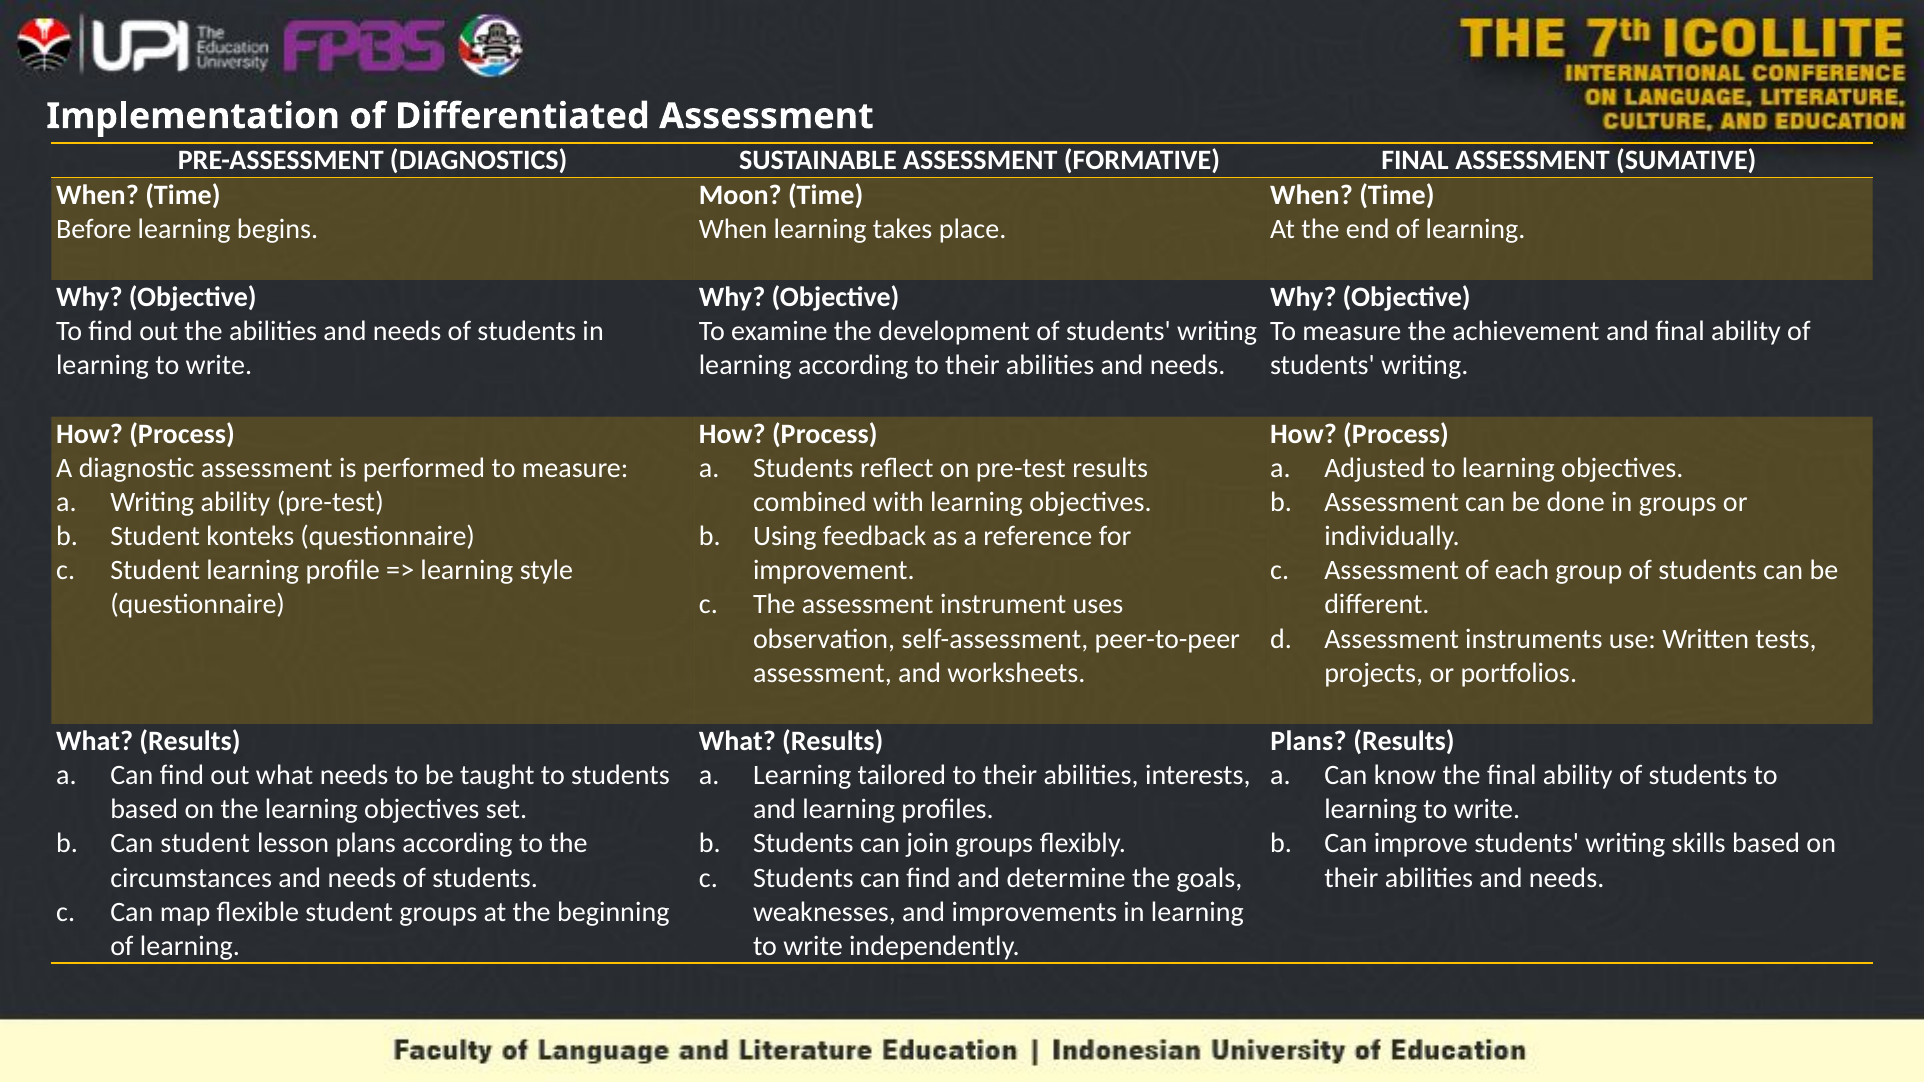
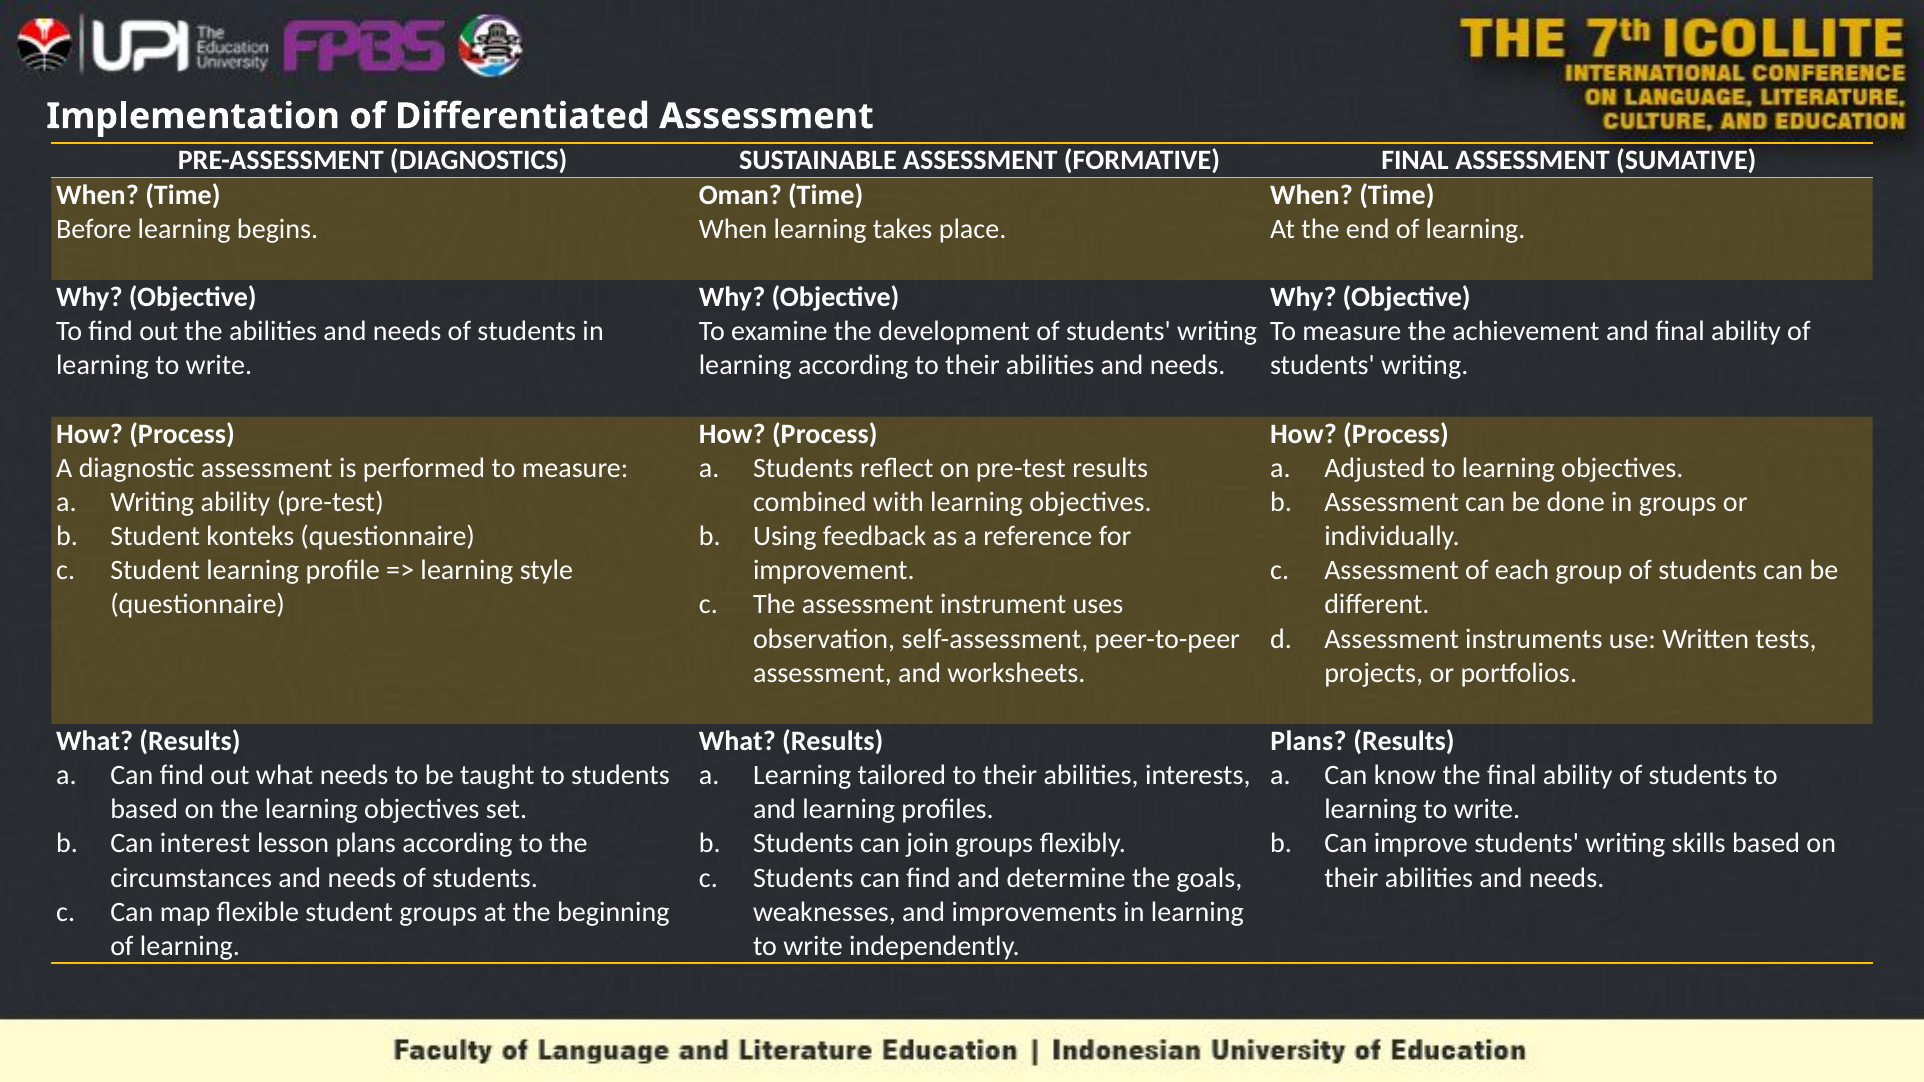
Moon: Moon -> Oman
Can student: student -> interest
